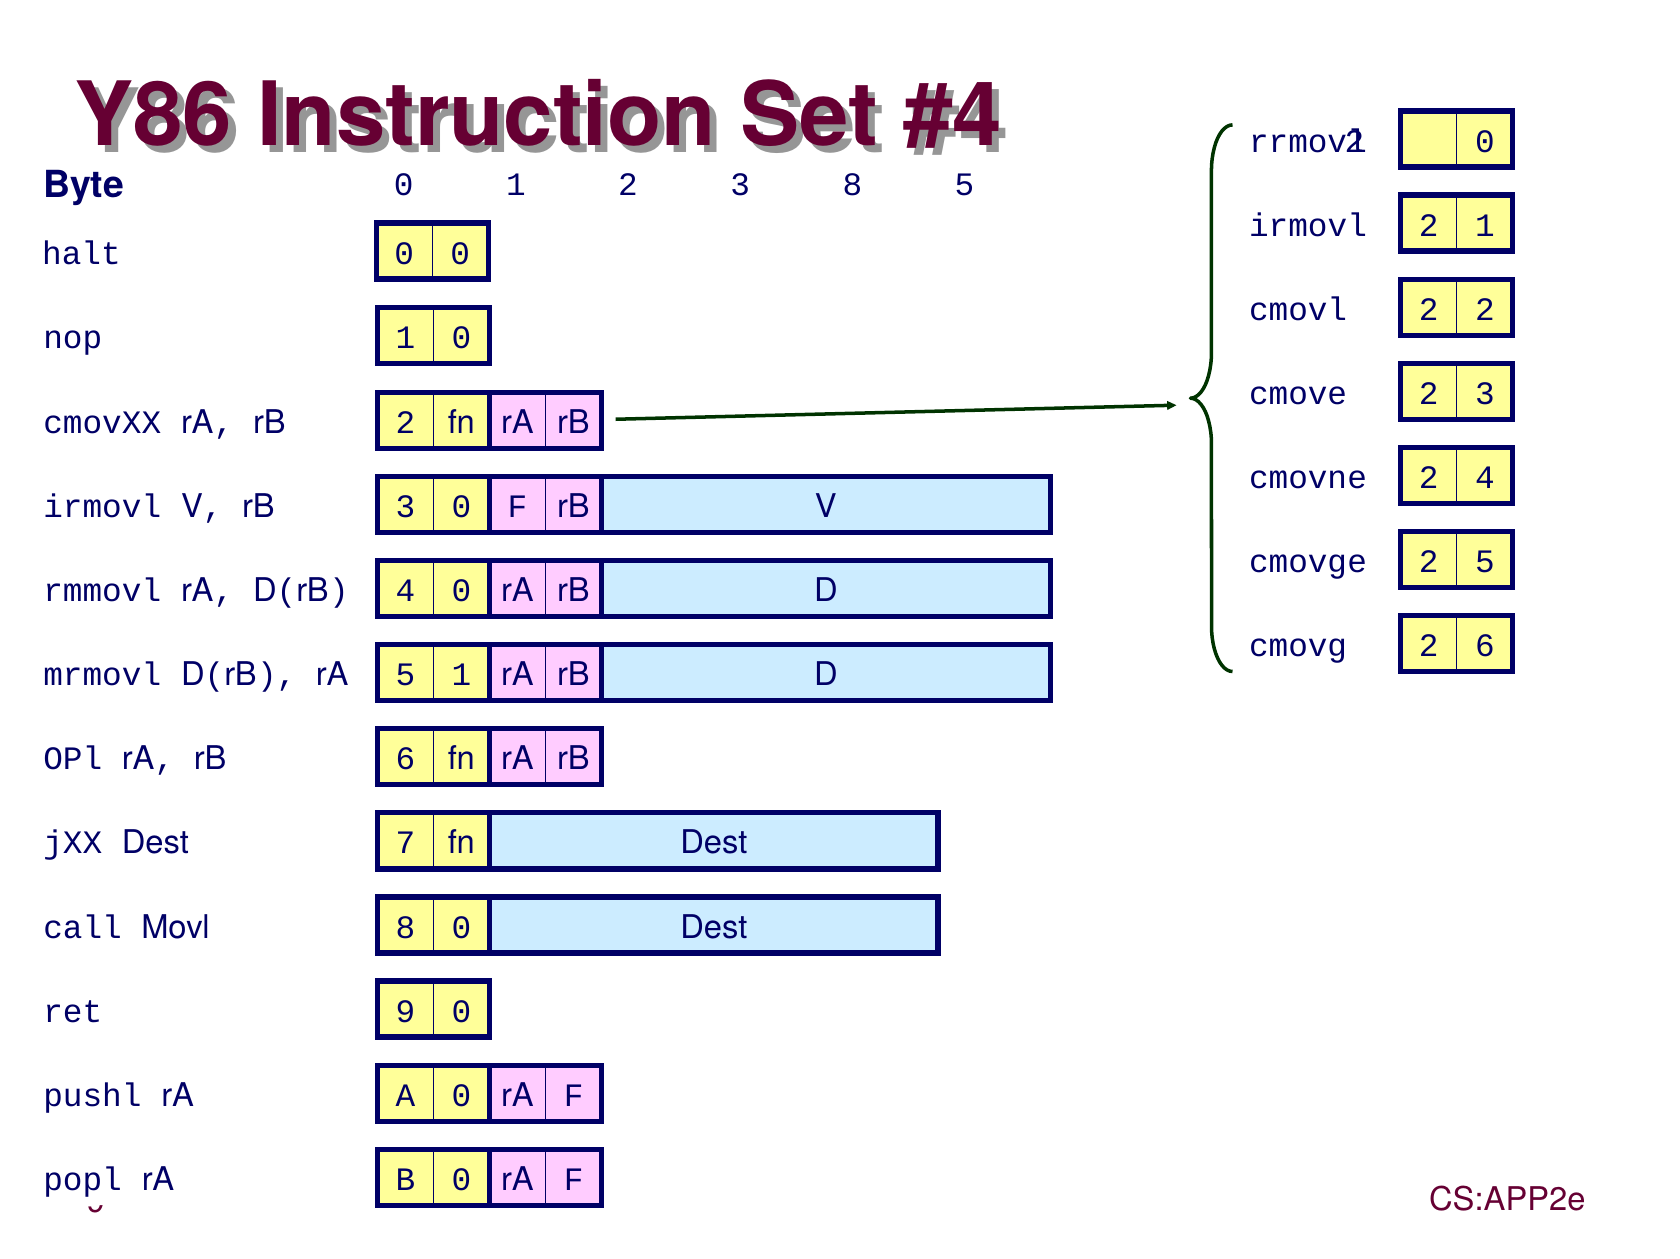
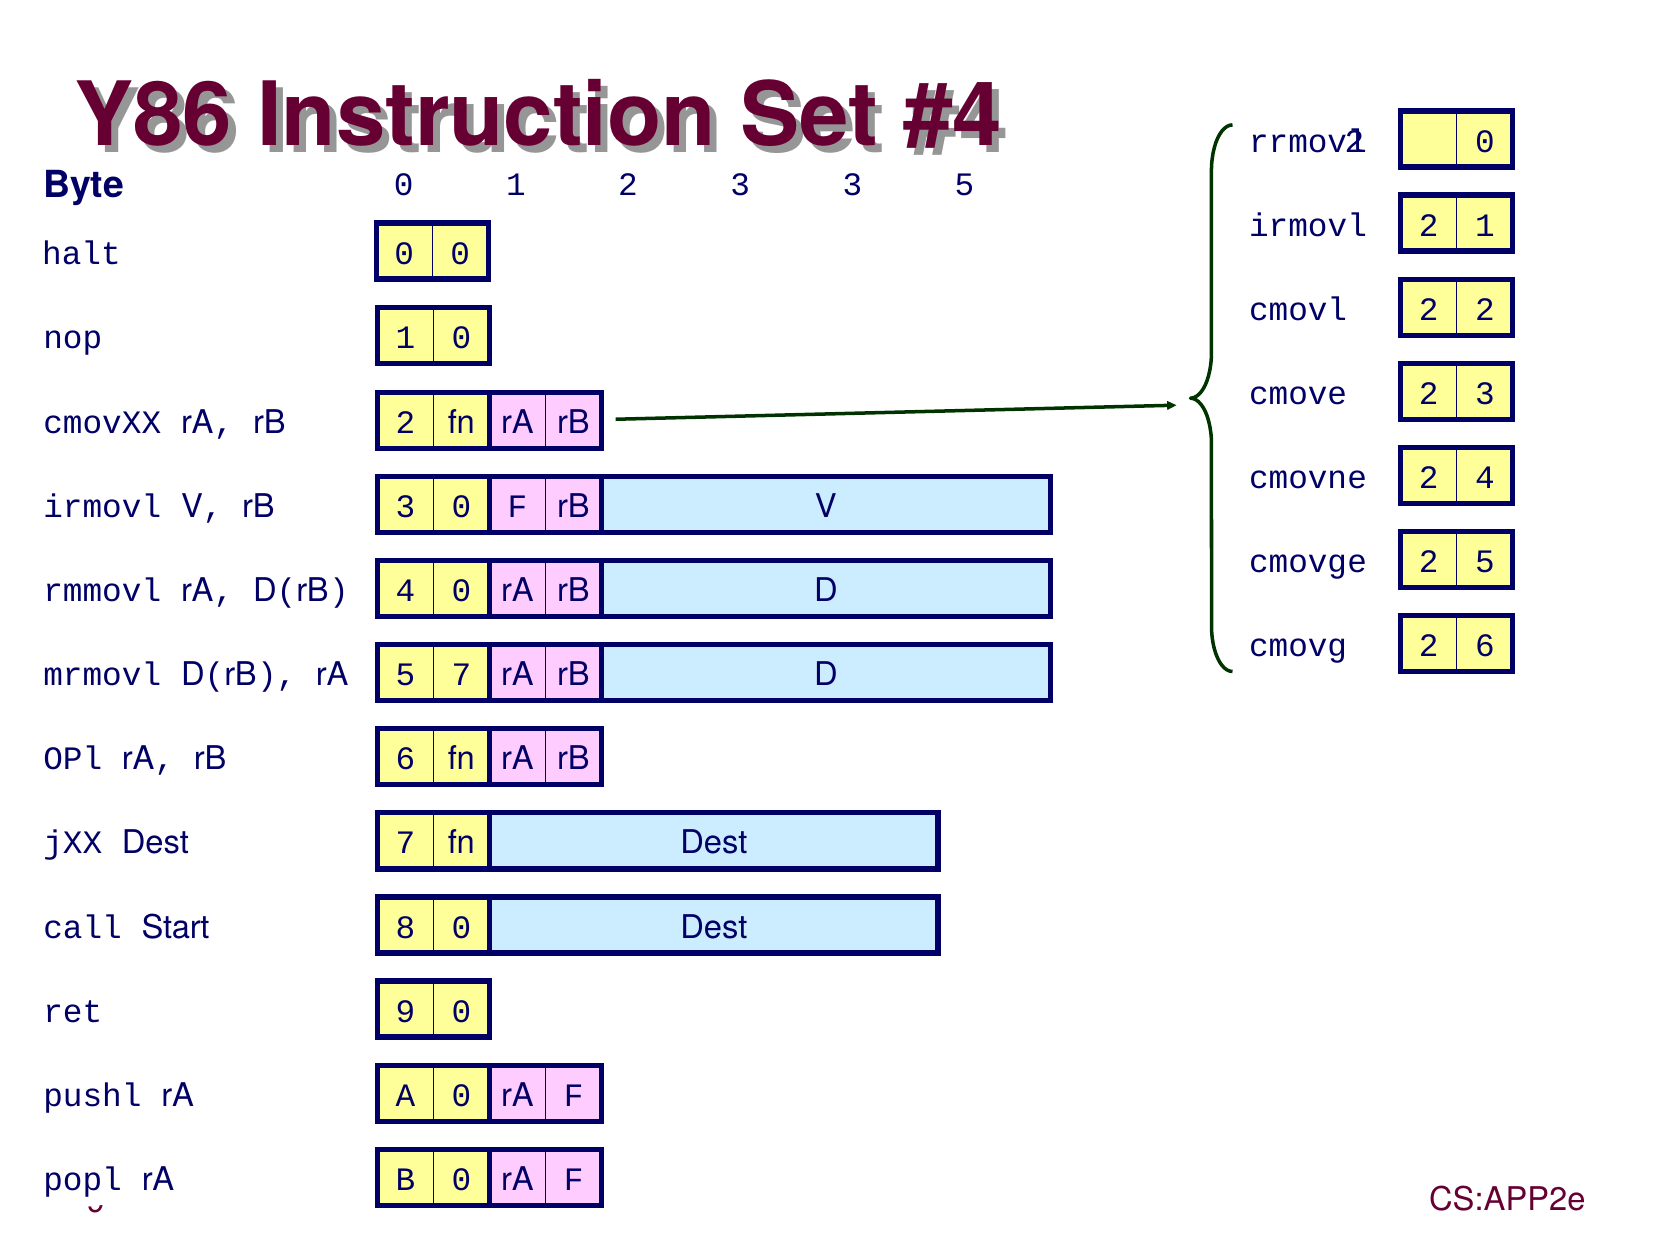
3 8: 8 -> 3
5 1: 1 -> 7
Movl: Movl -> Start
